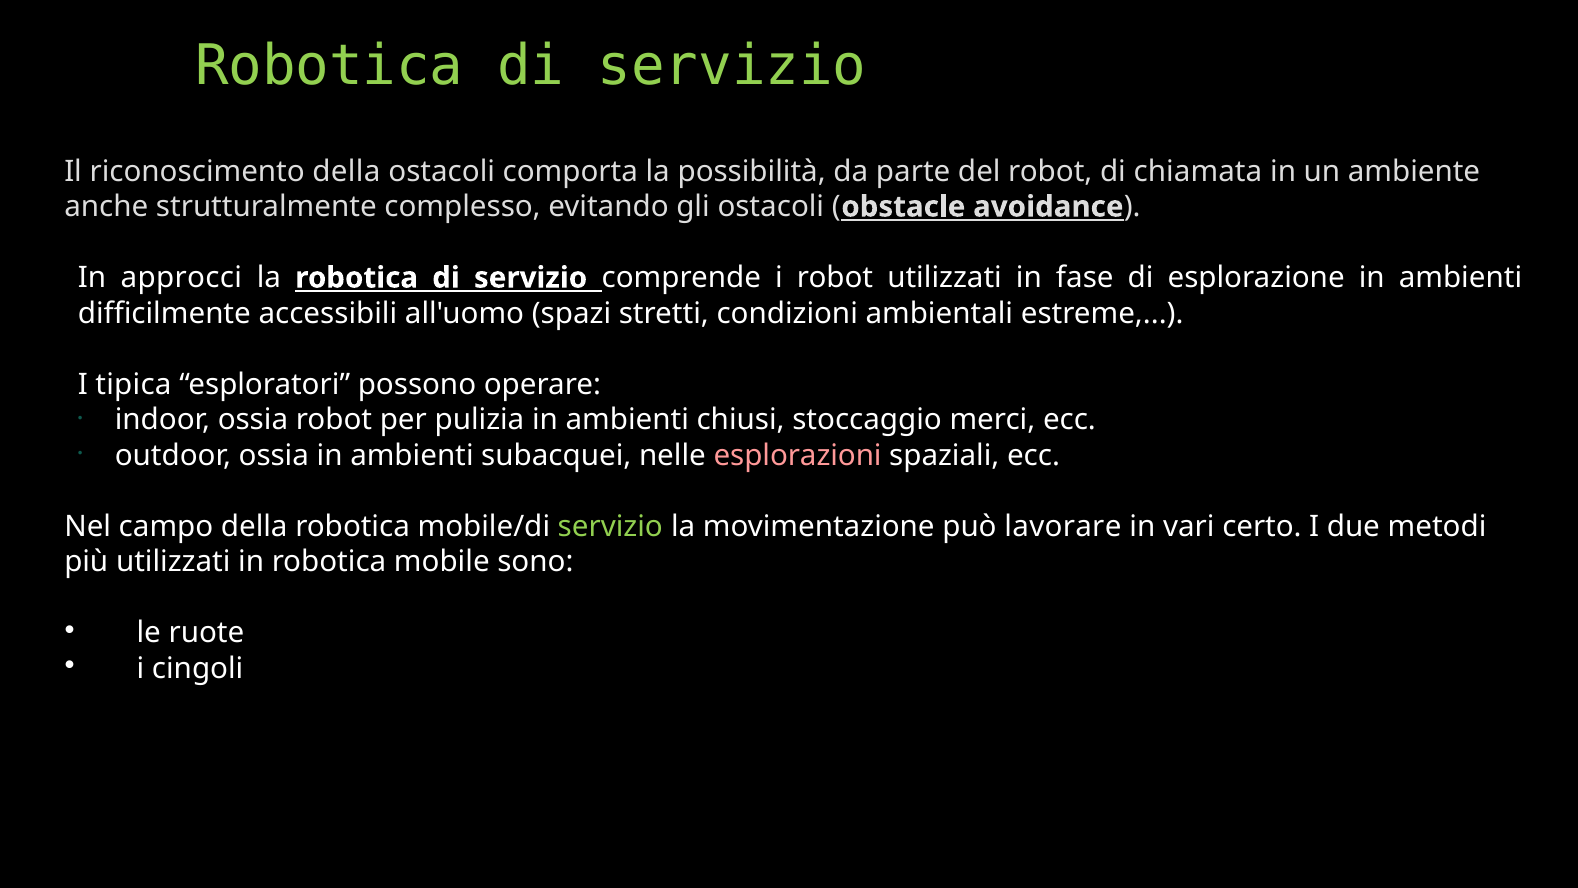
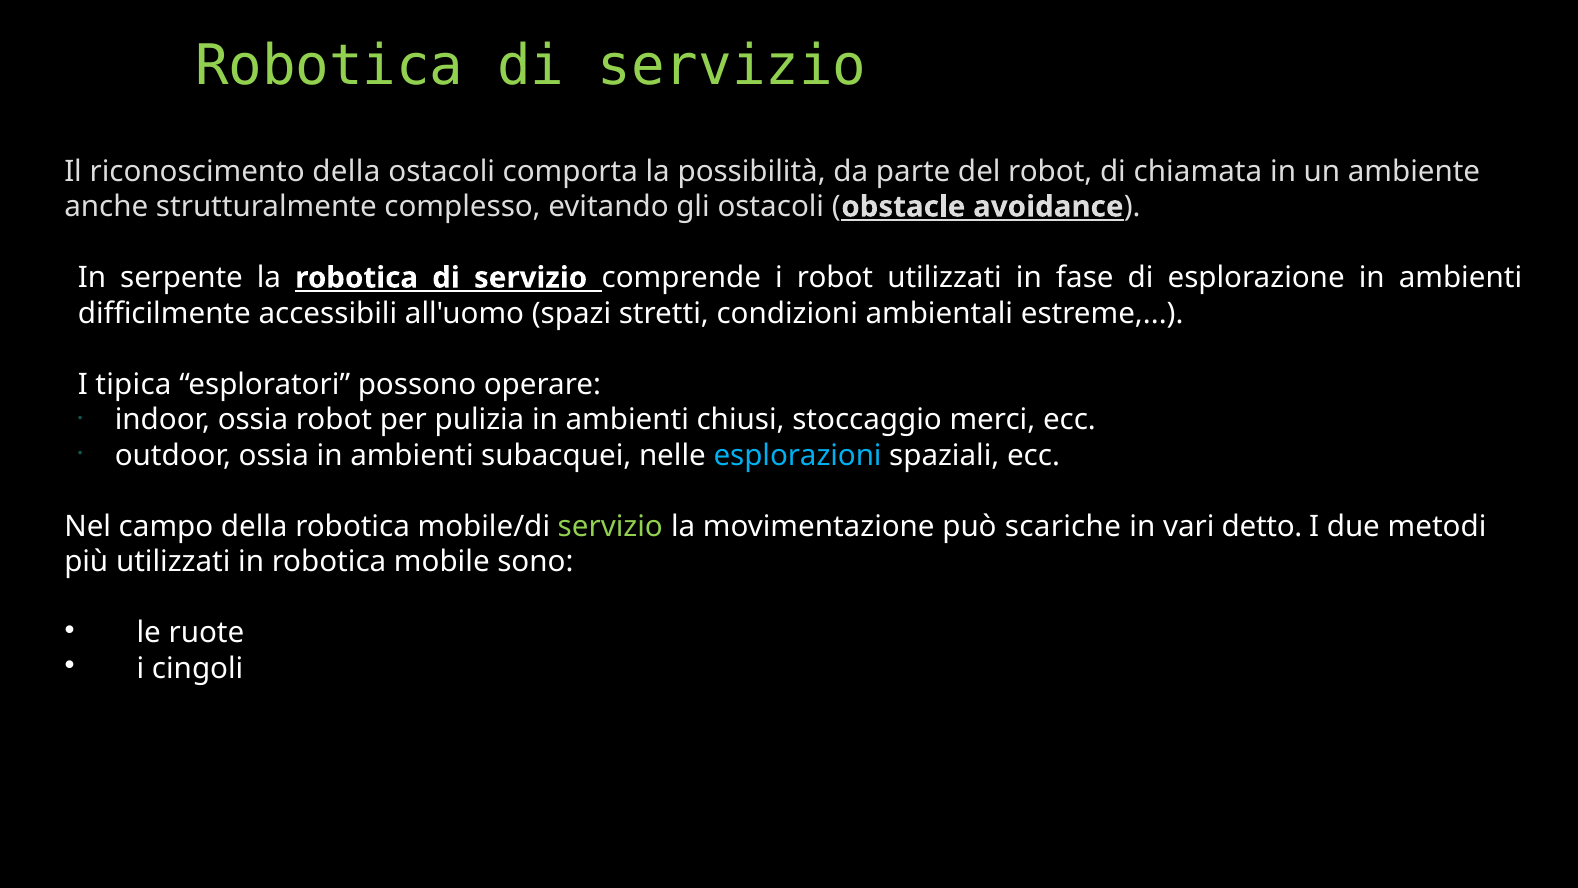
approcci: approcci -> serpente
esplorazioni colour: pink -> light blue
lavorare: lavorare -> scariche
certo: certo -> detto
